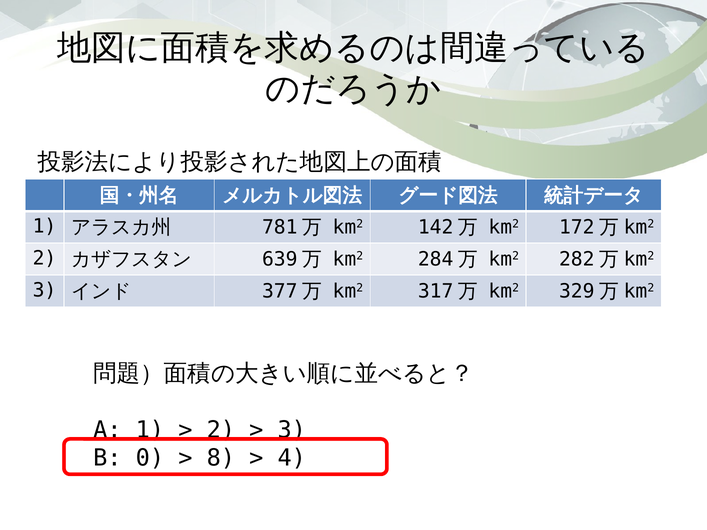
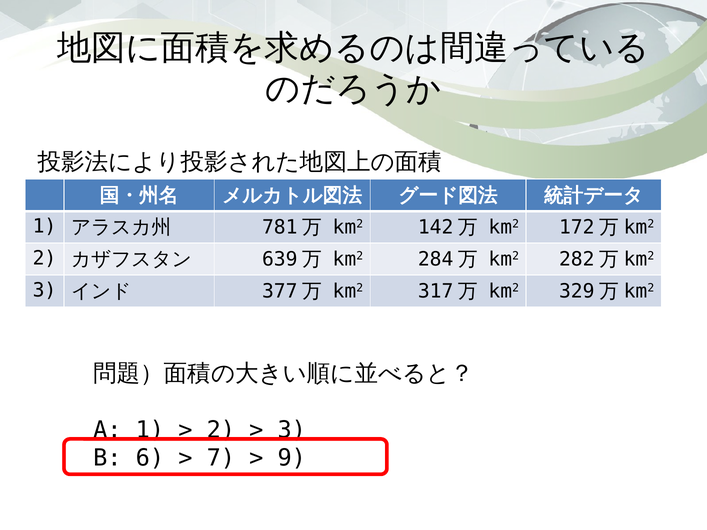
0: 0 -> 6
8: 8 -> 7
4: 4 -> 9
